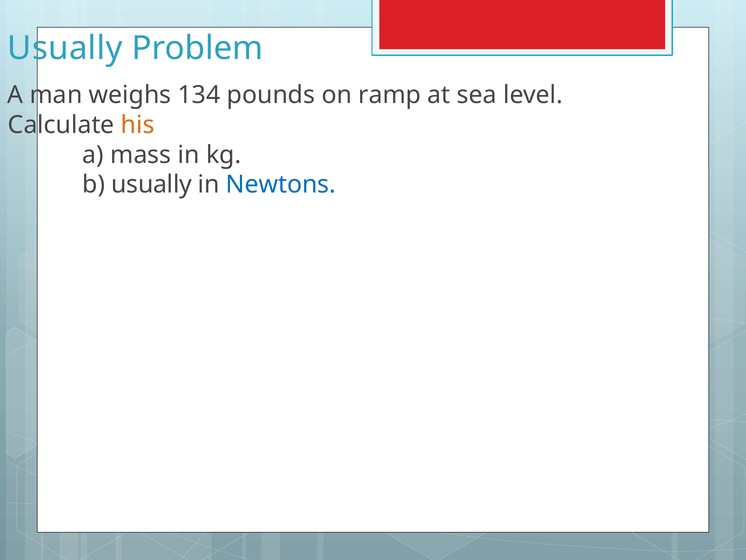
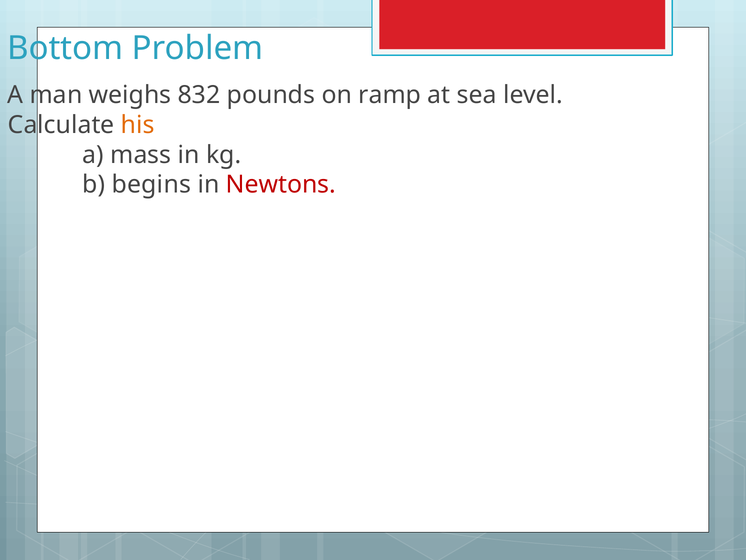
Usually at (65, 48): Usually -> Bottom
134: 134 -> 832
b usually: usually -> begins
Newtons colour: blue -> red
